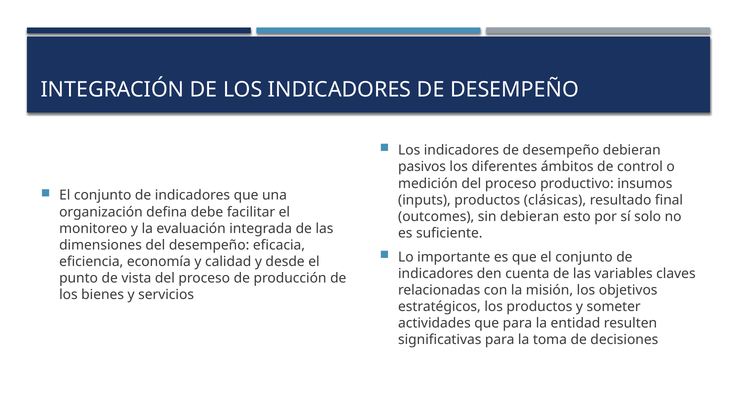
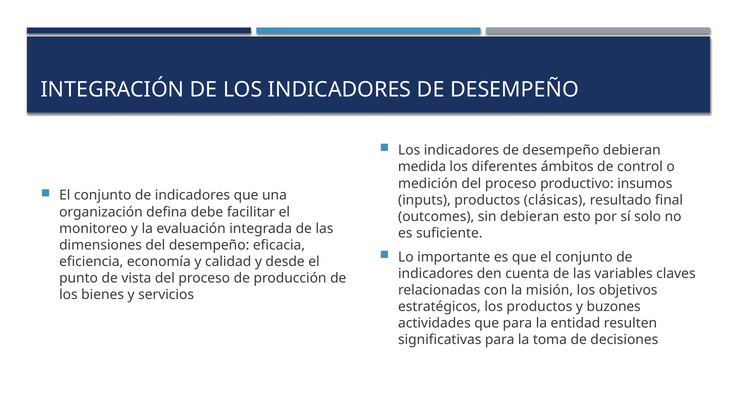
pasivos: pasivos -> medida
someter: someter -> buzones
